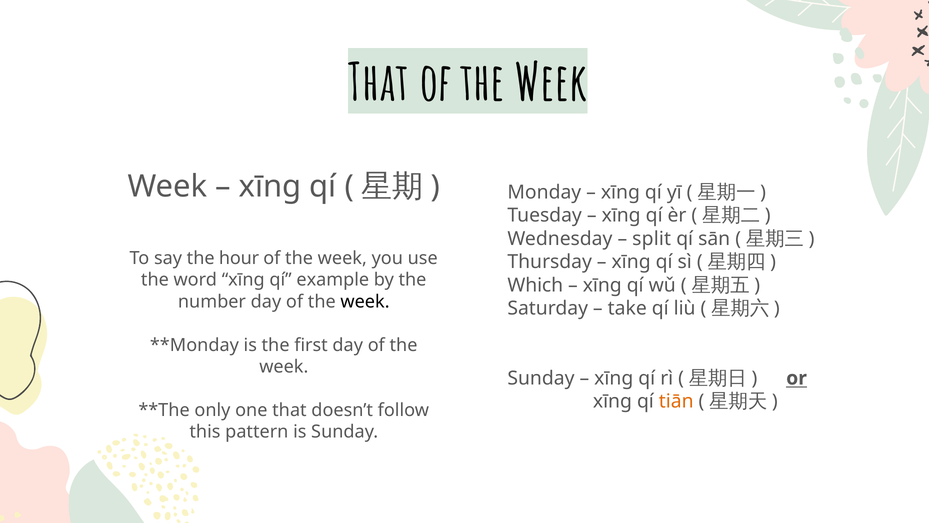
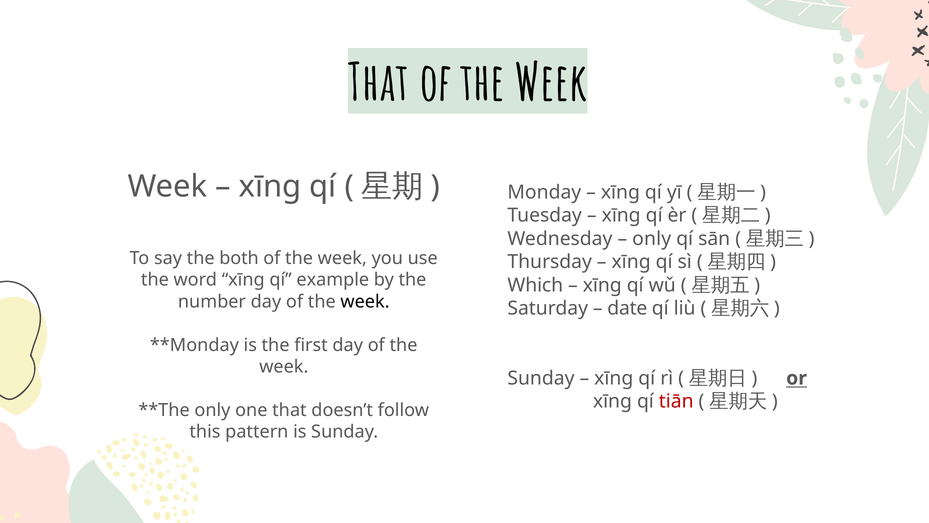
split at (652, 239): split -> only
hour: hour -> both
take: take -> date
tiān colour: orange -> red
